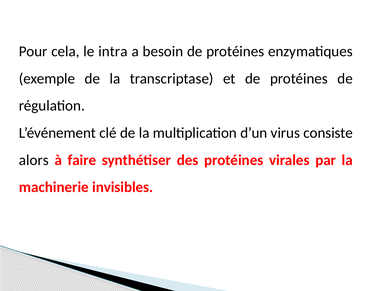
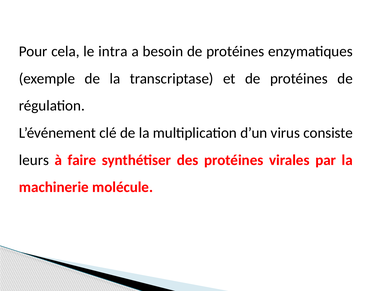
alors: alors -> leurs
invisibles: invisibles -> molécule
